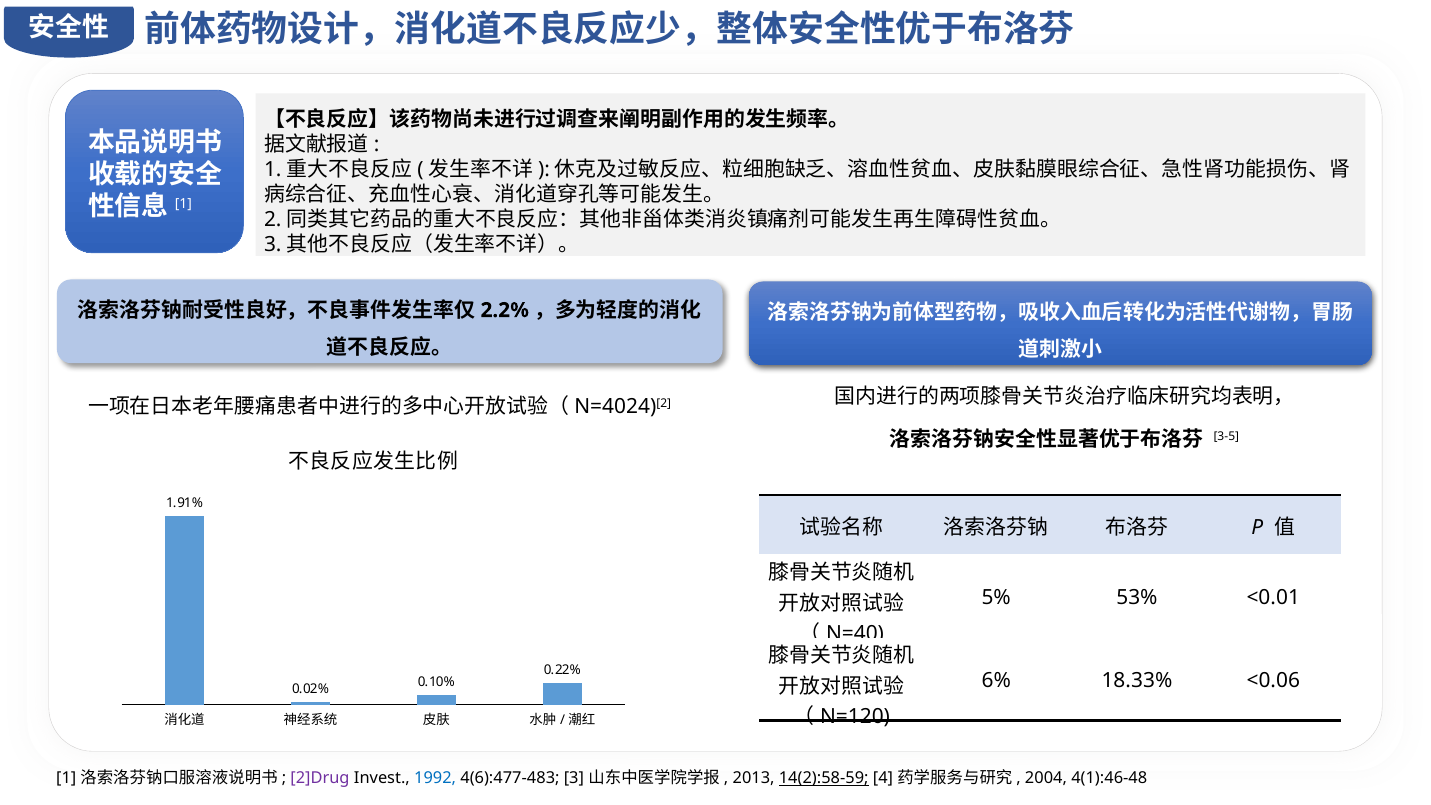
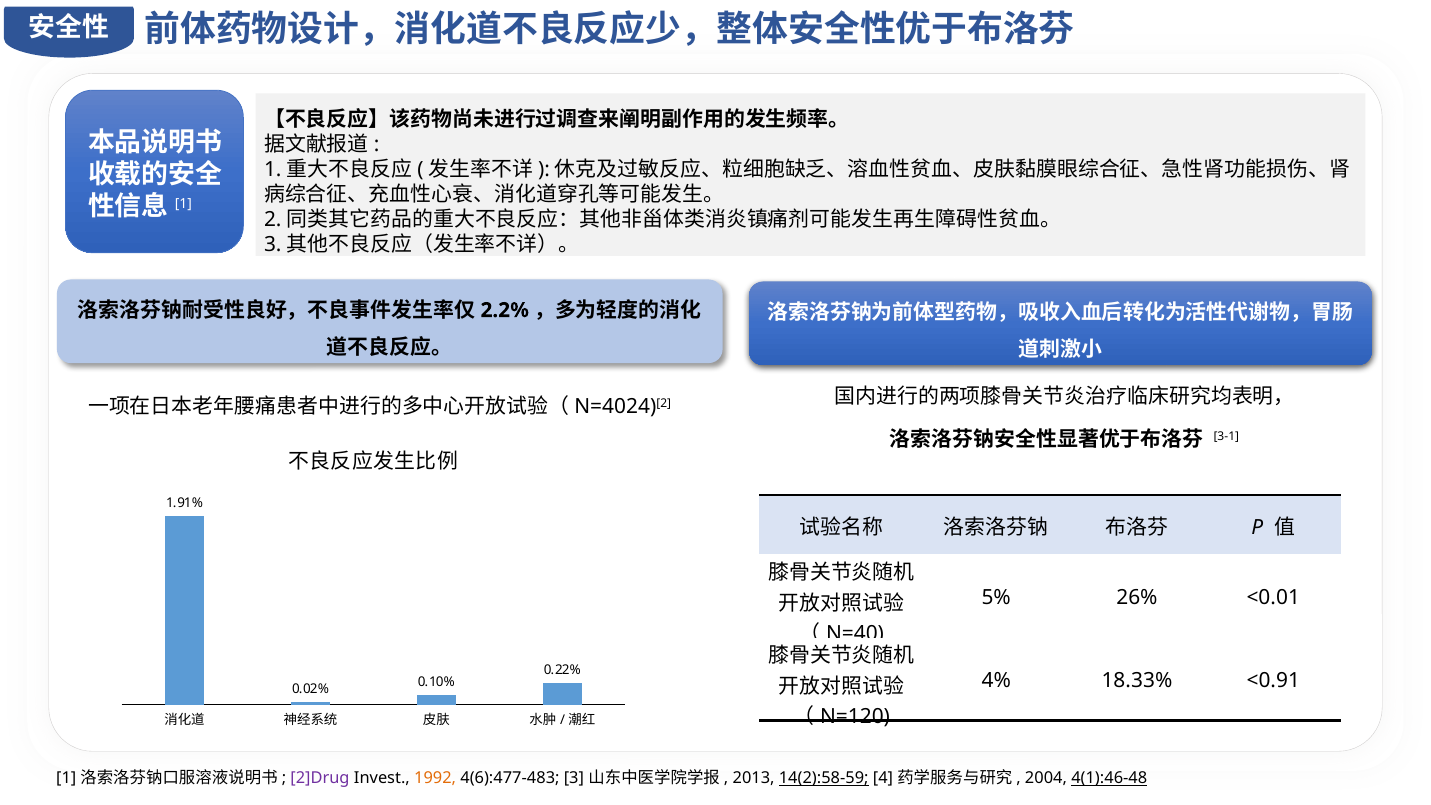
3-5: 3-5 -> 3-1
53%: 53% -> 26%
6%: 6% -> 4%
<0.06: <0.06 -> <0.91
1992 colour: blue -> orange
4(1):46-48 underline: none -> present
